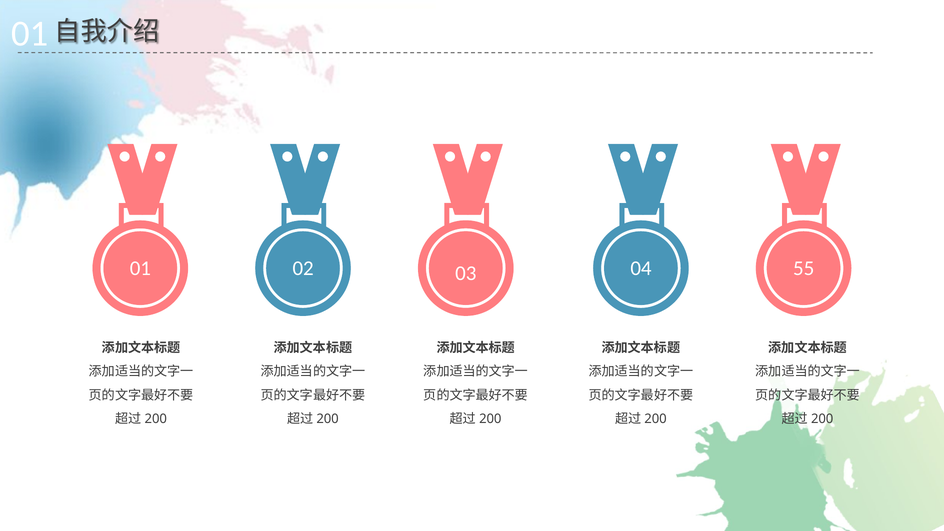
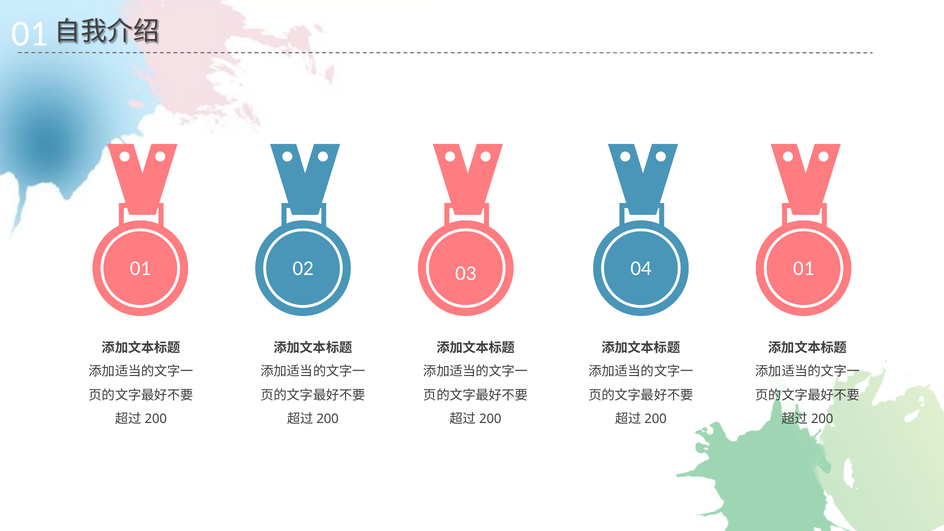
04 55: 55 -> 01
